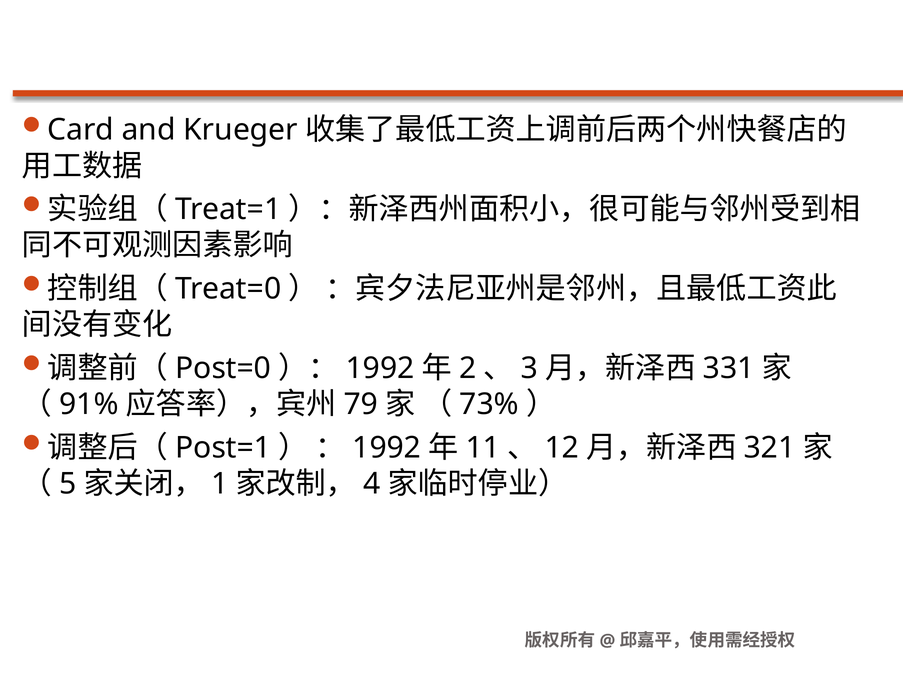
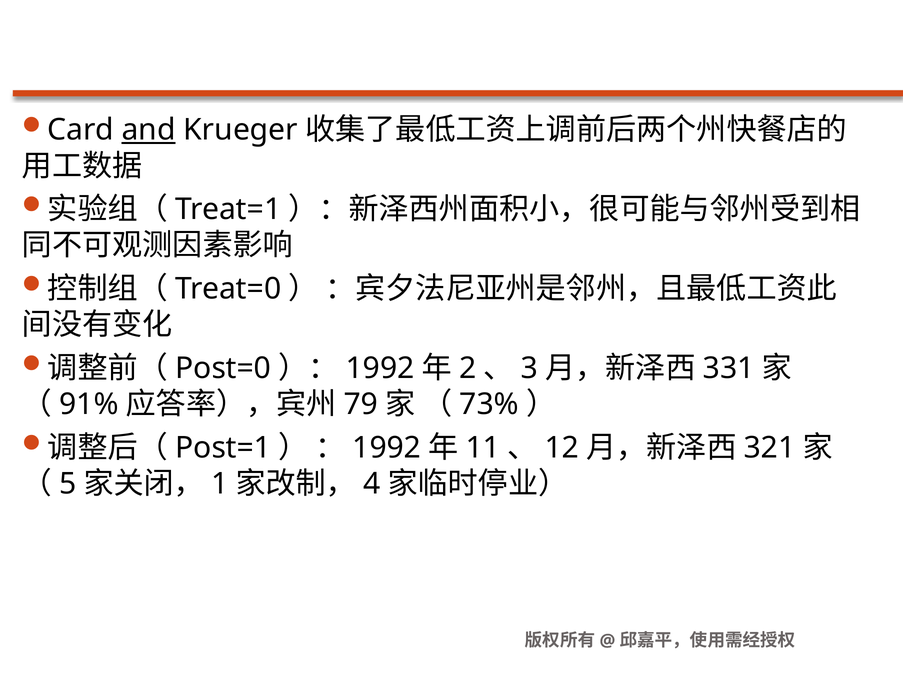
and underline: none -> present
